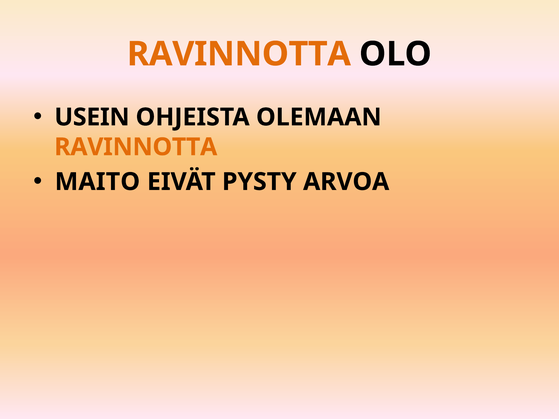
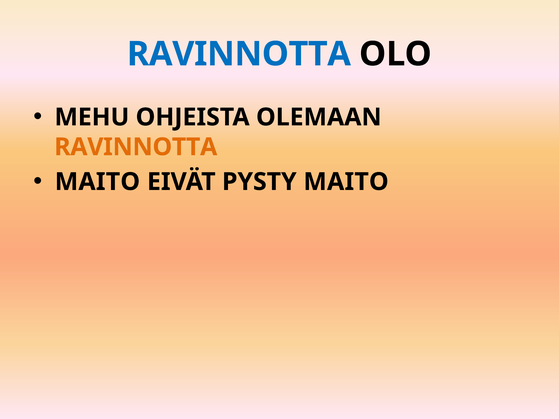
RAVINNOTTA at (239, 54) colour: orange -> blue
USEIN: USEIN -> MEHU
PYSTY ARVOA: ARVOA -> MAITO
